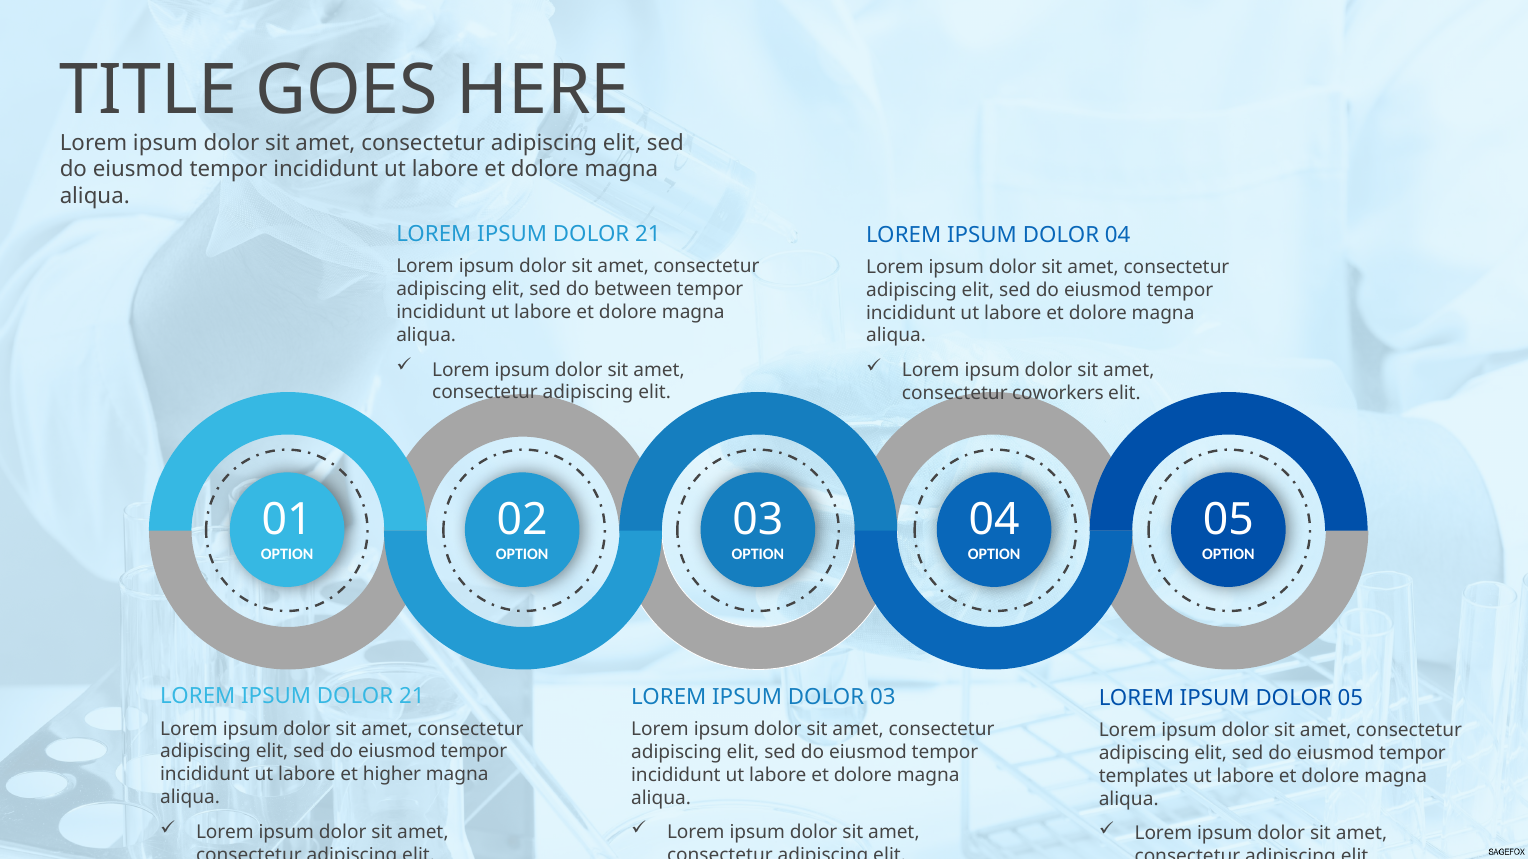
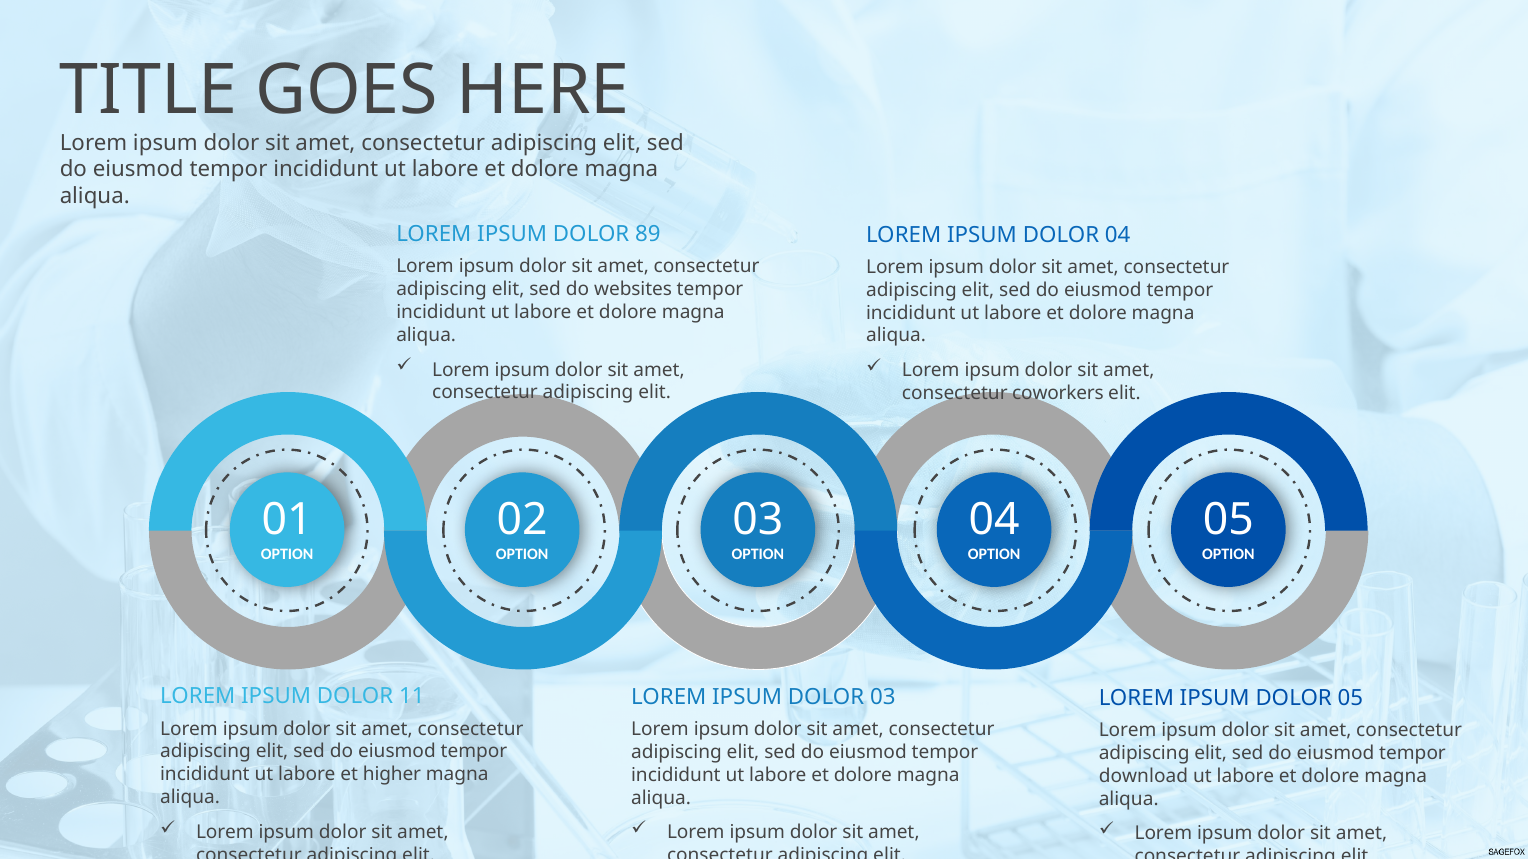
21 at (648, 235): 21 -> 89
between: between -> websites
21 at (412, 697): 21 -> 11
templates: templates -> download
